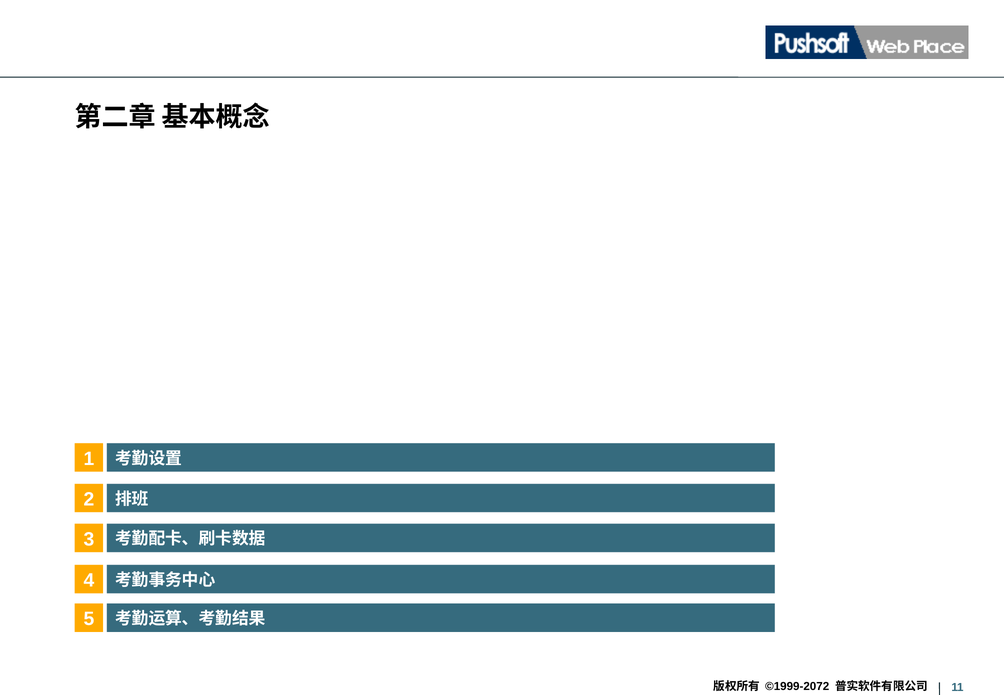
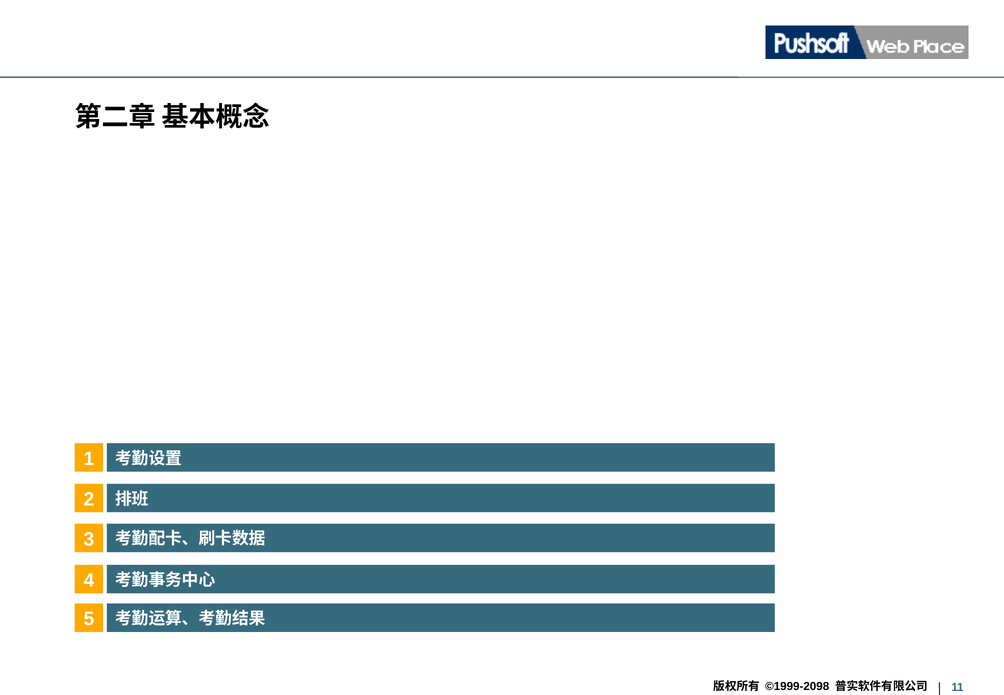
©1999-2072: ©1999-2072 -> ©1999-2098
